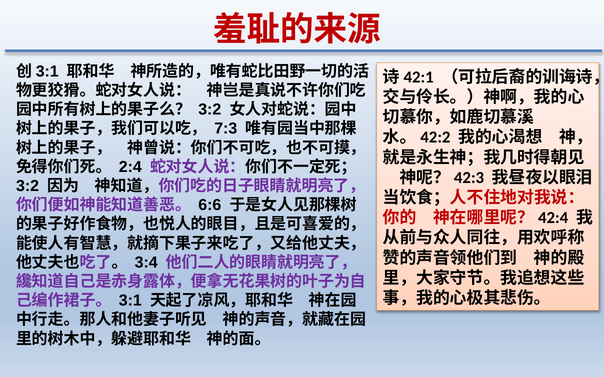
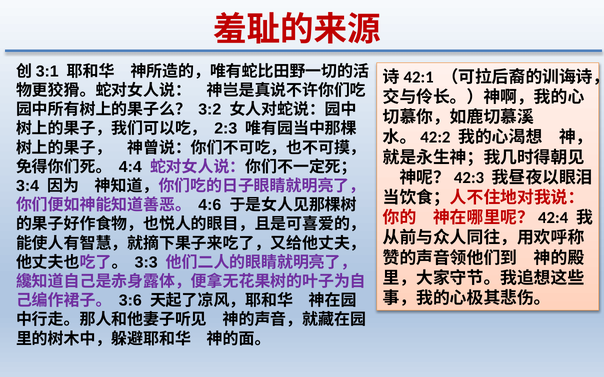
7:3: 7:3 -> 2:3
2:4: 2:4 -> 4:4
3:2 at (28, 186): 3:2 -> 3:4
6:6: 6:6 -> 4:6
3:4: 3:4 -> 3:3
3:1: 3:1 -> 3:6
